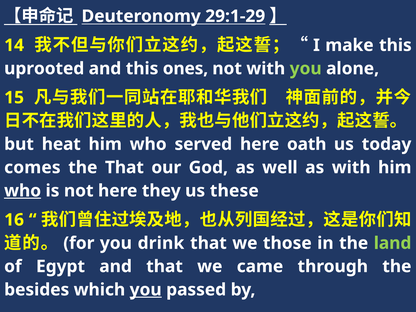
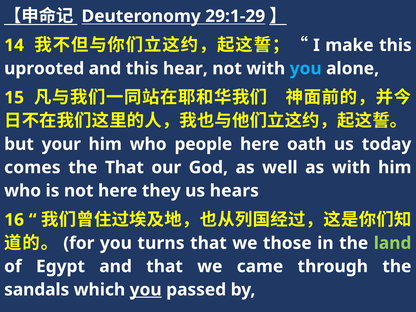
ones: ones -> hear
you at (306, 69) colour: light green -> light blue
heat: heat -> your
served: served -> people
who at (23, 191) underline: present -> none
these: these -> hears
drink: drink -> turns
besides: besides -> sandals
